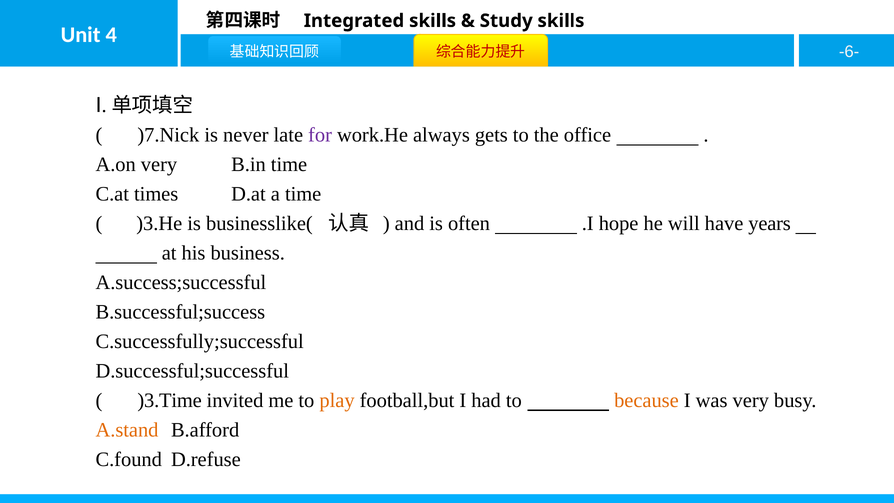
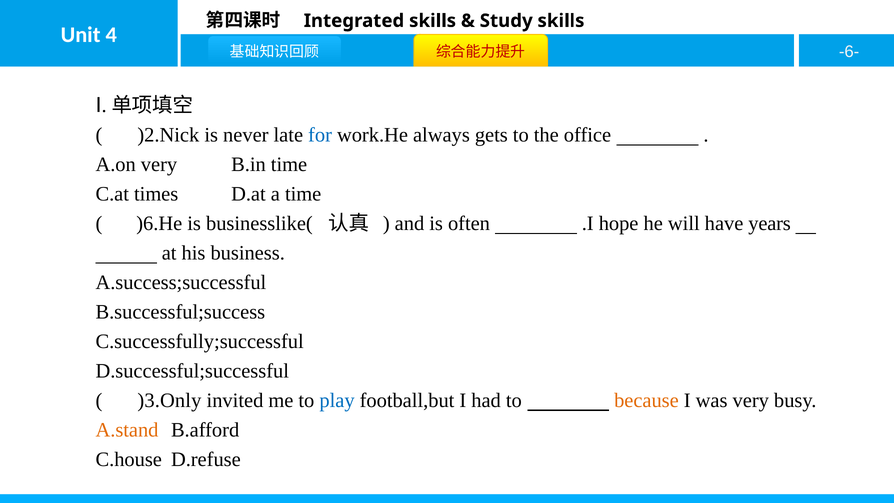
)7.Nick: )7.Nick -> )2.Nick
for colour: purple -> blue
)3.He: )3.He -> )6.He
)3.Time: )3.Time -> )3.Only
play colour: orange -> blue
C.found: C.found -> C.house
